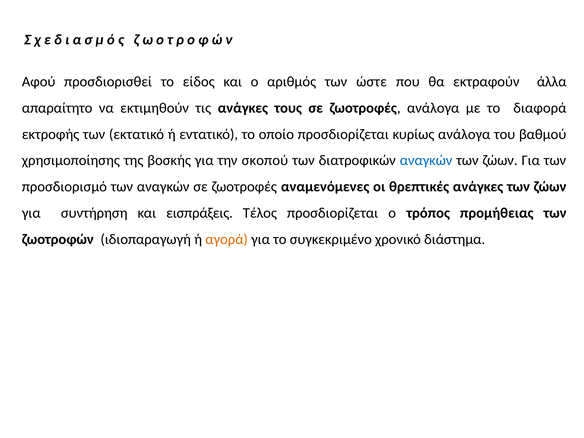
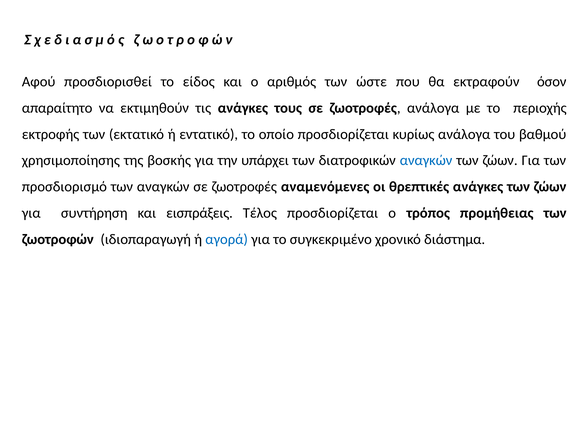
άλλα: άλλα -> όσον
διαφορά: διαφορά -> περιοχής
σκοπού: σκοπού -> υπάρχει
αγορά colour: orange -> blue
